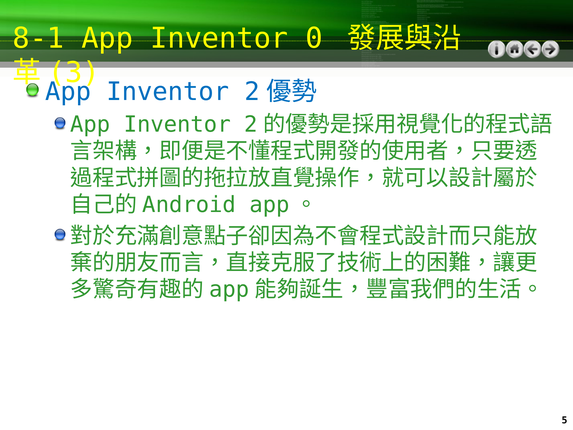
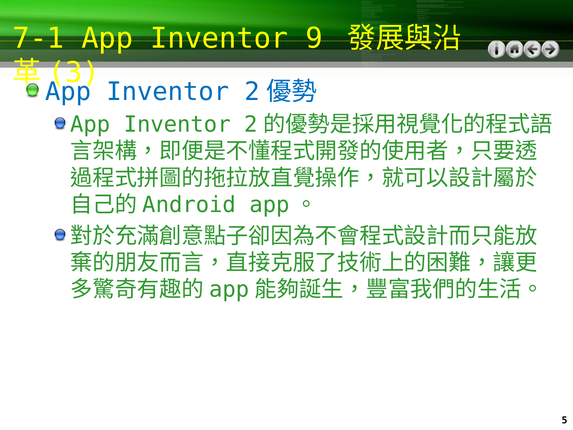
8-1: 8-1 -> 7-1
0: 0 -> 9
